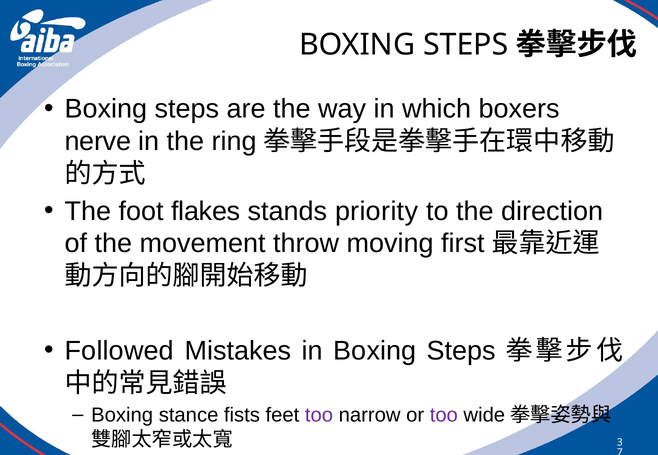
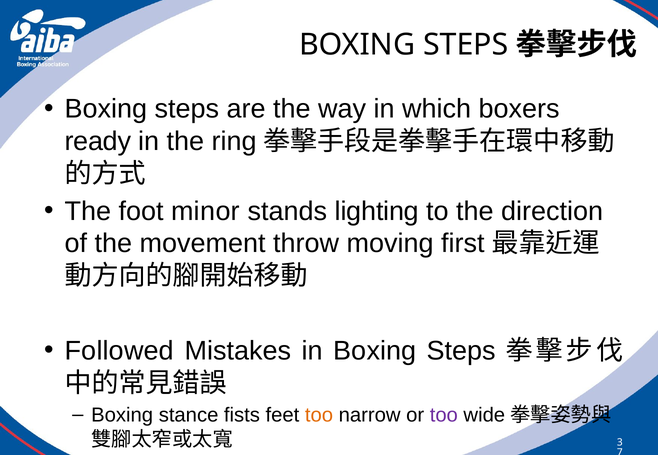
nerve: nerve -> ready
flakes: flakes -> minor
priority: priority -> lighting
too at (319, 416) colour: purple -> orange
